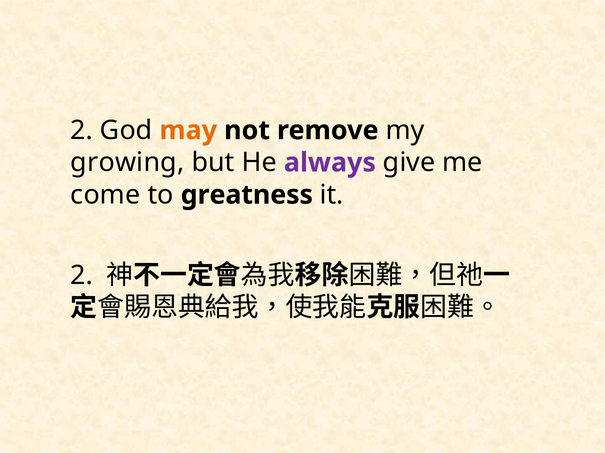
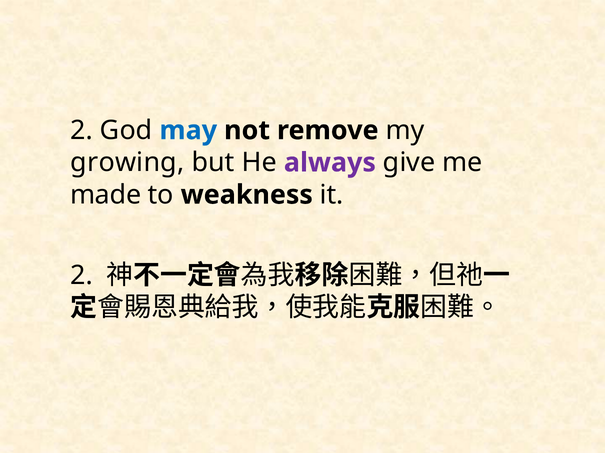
may colour: orange -> blue
come: come -> made
greatness: greatness -> weakness
